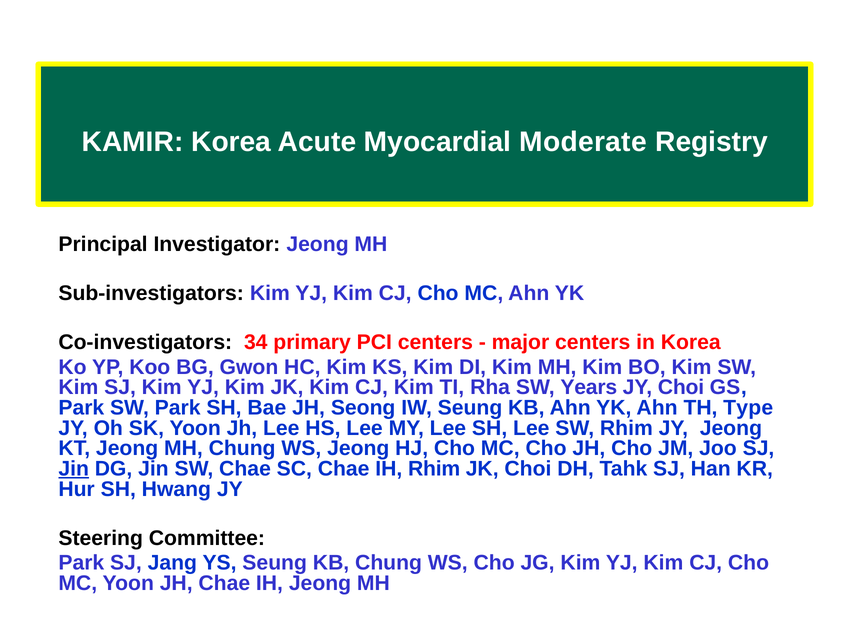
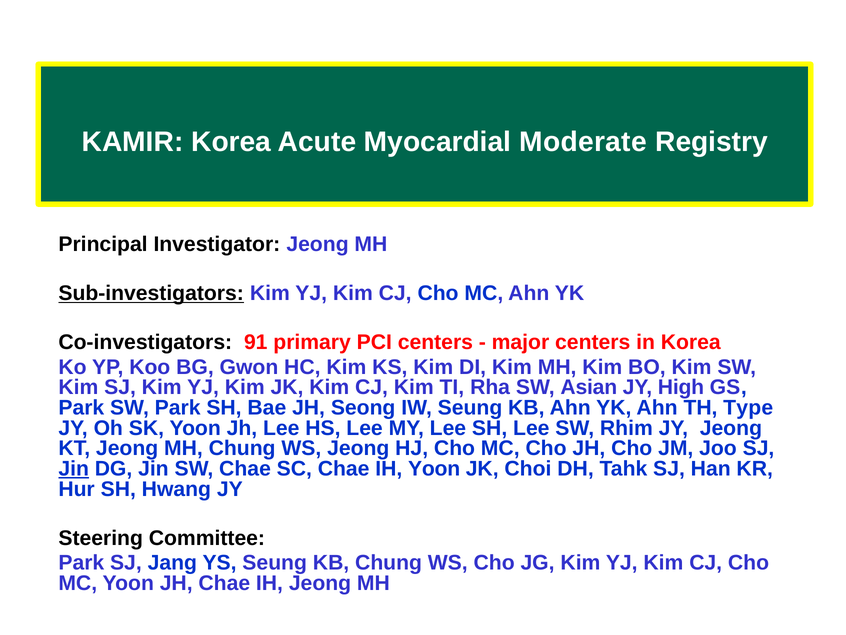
Sub-investigators underline: none -> present
34: 34 -> 91
Years: Years -> Asian
JY Choi: Choi -> High
IH Rhim: Rhim -> Yoon
